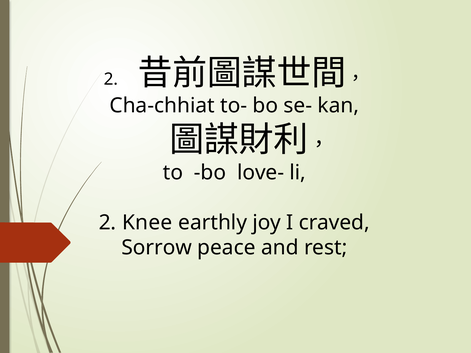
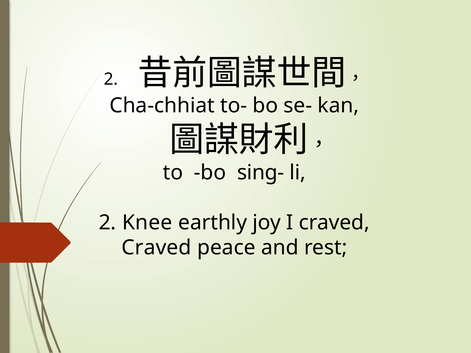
love-: love- -> sing-
Sorrow at (157, 248): Sorrow -> Craved
